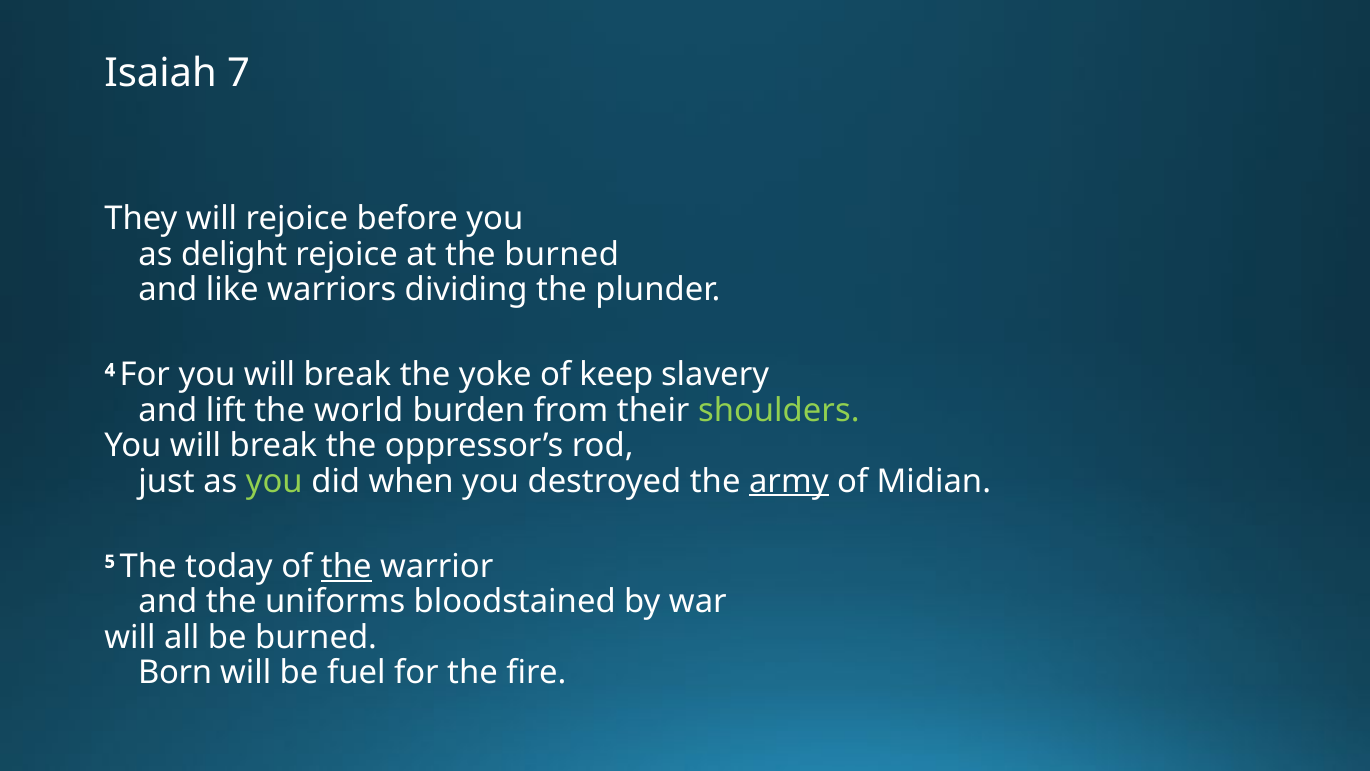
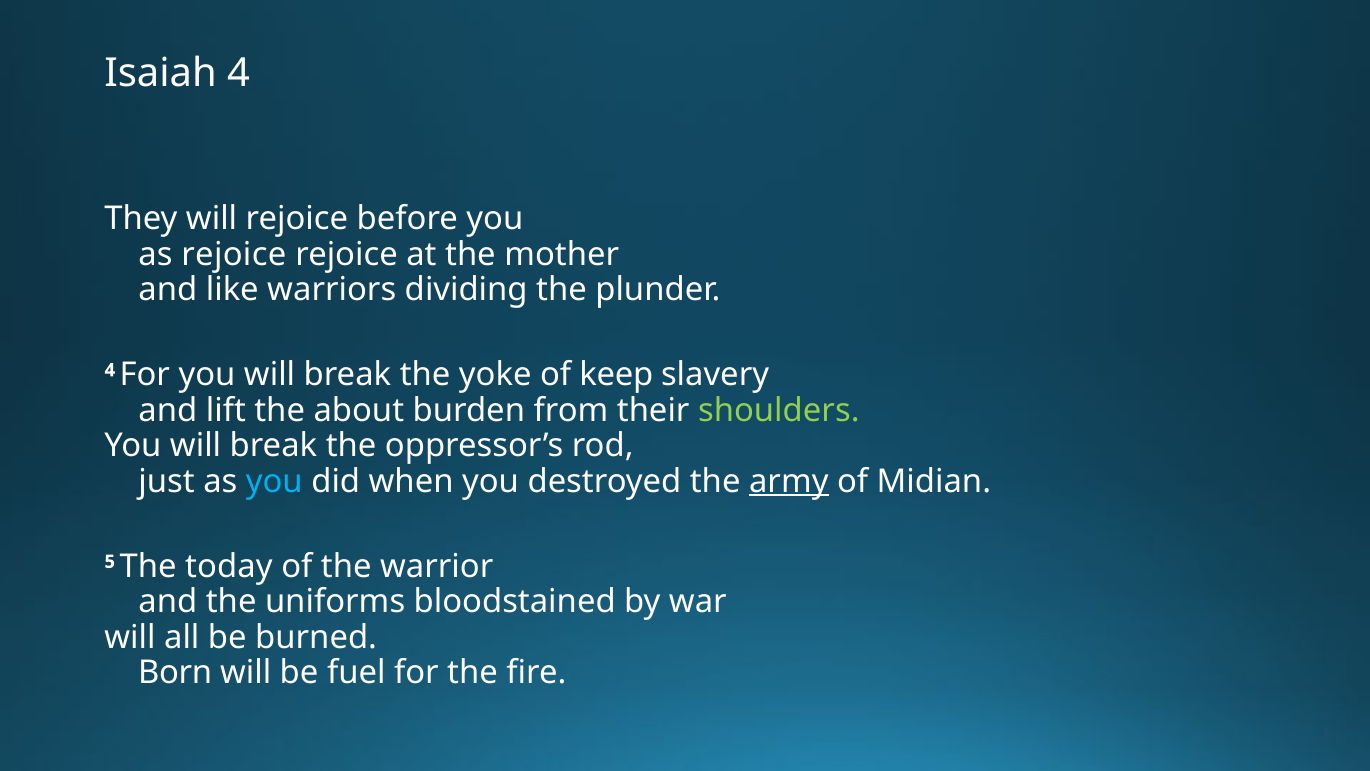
Isaiah 7: 7 -> 4
as delight: delight -> rejoice
the burned: burned -> mother
world: world -> about
you at (274, 481) colour: light green -> light blue
the at (346, 566) underline: present -> none
